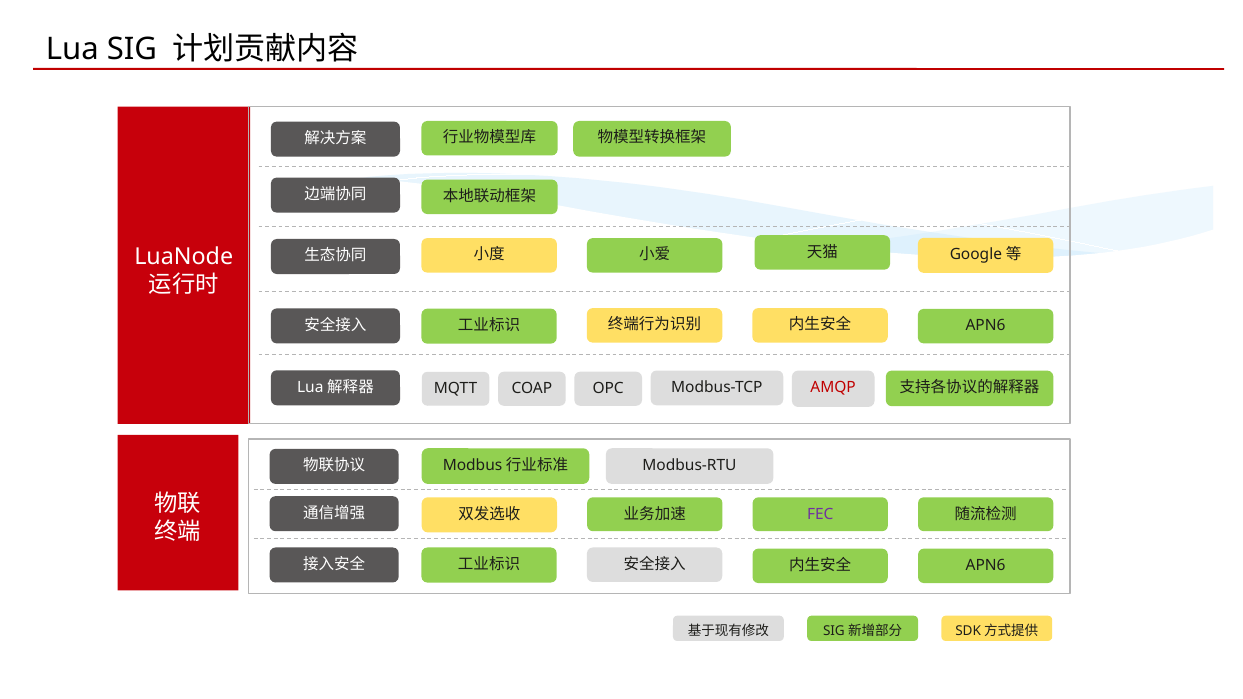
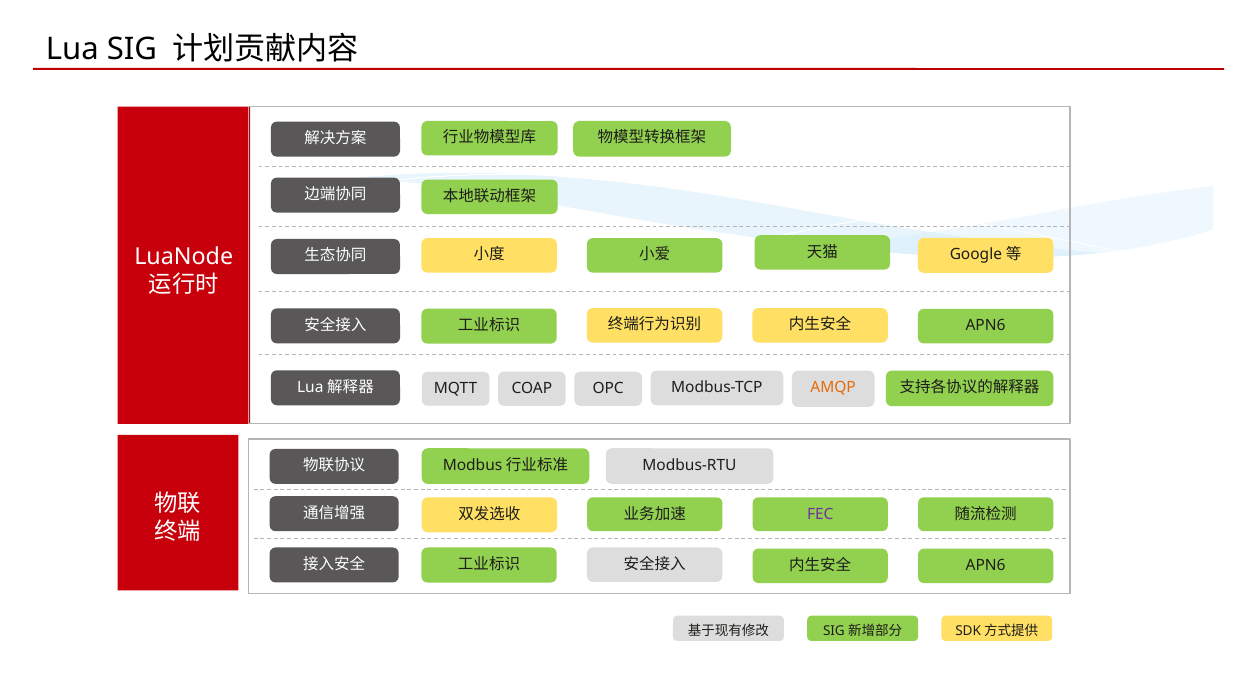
AMQP colour: red -> orange
